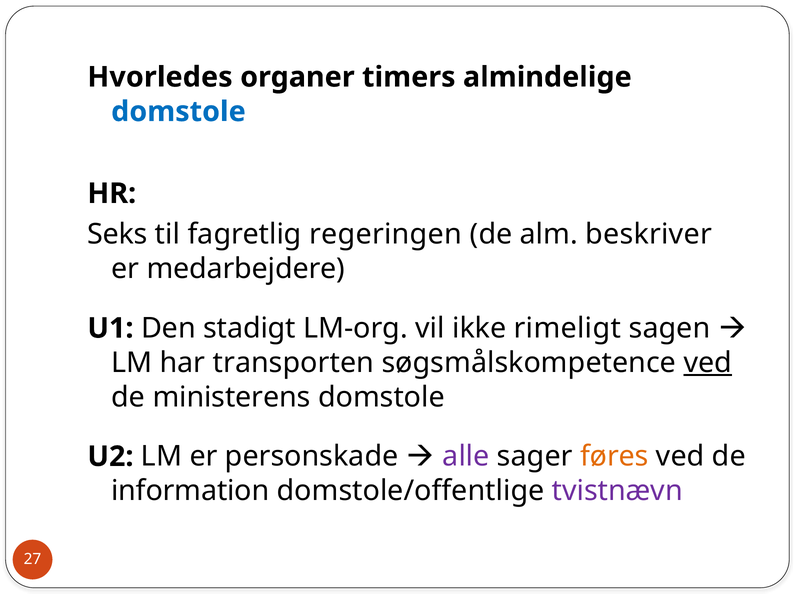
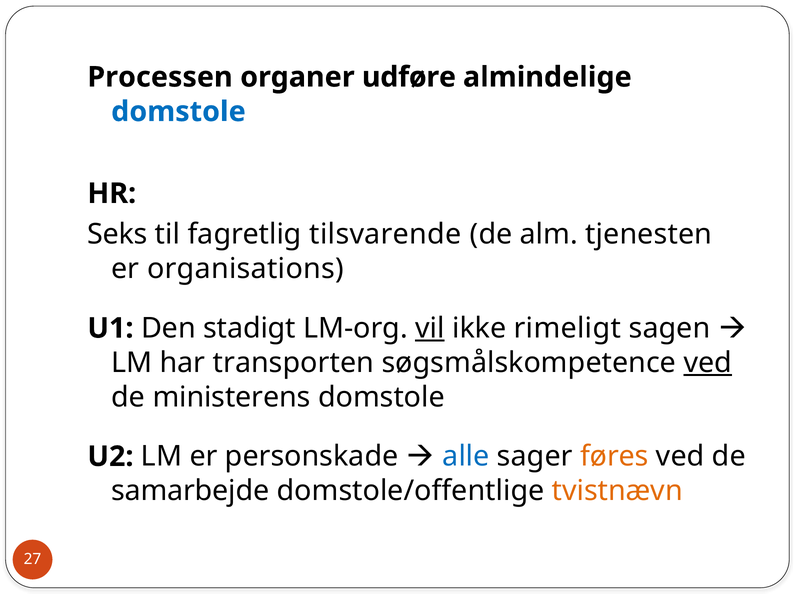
Hvorledes: Hvorledes -> Processen
timers: timers -> udføre
regeringen: regeringen -> tilsvarende
beskriver: beskriver -> tjenesten
medarbejdere: medarbejdere -> organisations
vil underline: none -> present
alle colour: purple -> blue
information: information -> samarbejde
tvistnævn colour: purple -> orange
